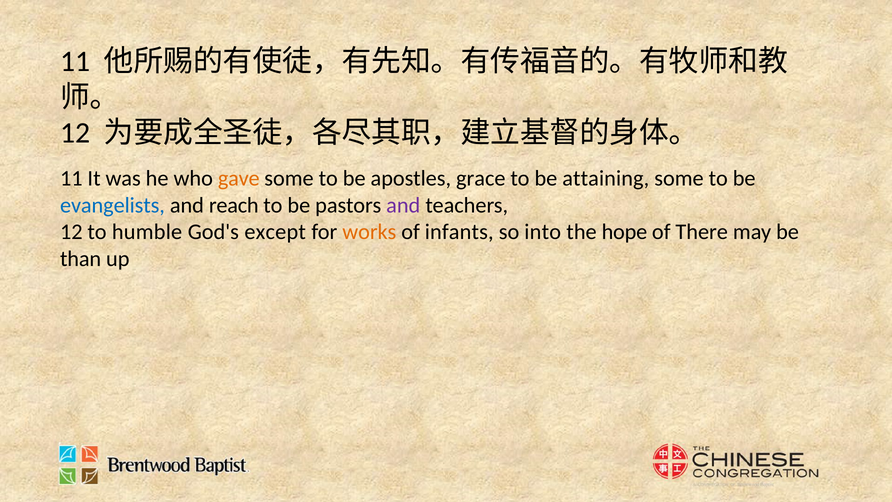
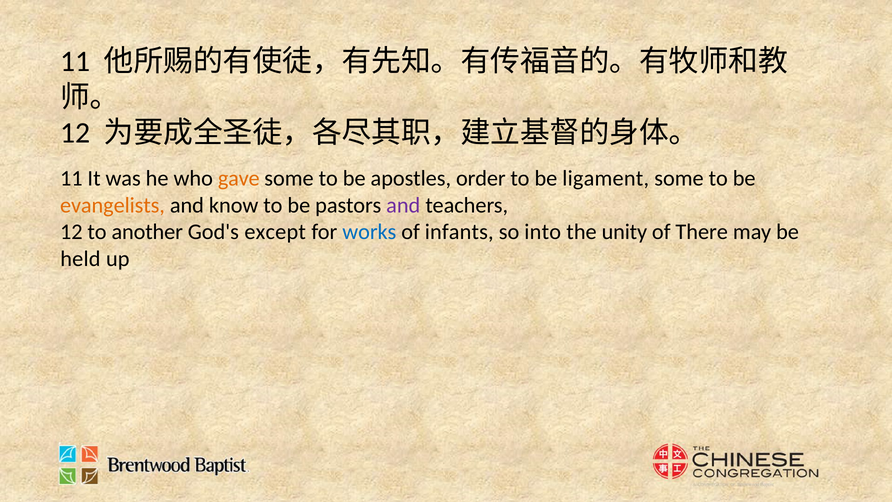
grace: grace -> order
attaining: attaining -> ligament
evangelists colour: blue -> orange
reach: reach -> know
humble: humble -> another
works colour: orange -> blue
hope: hope -> unity
than: than -> held
